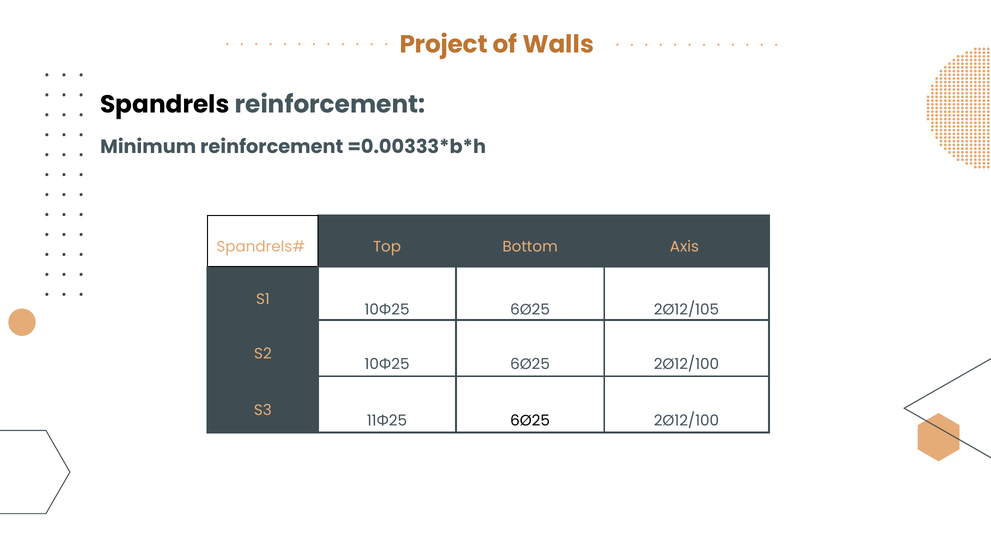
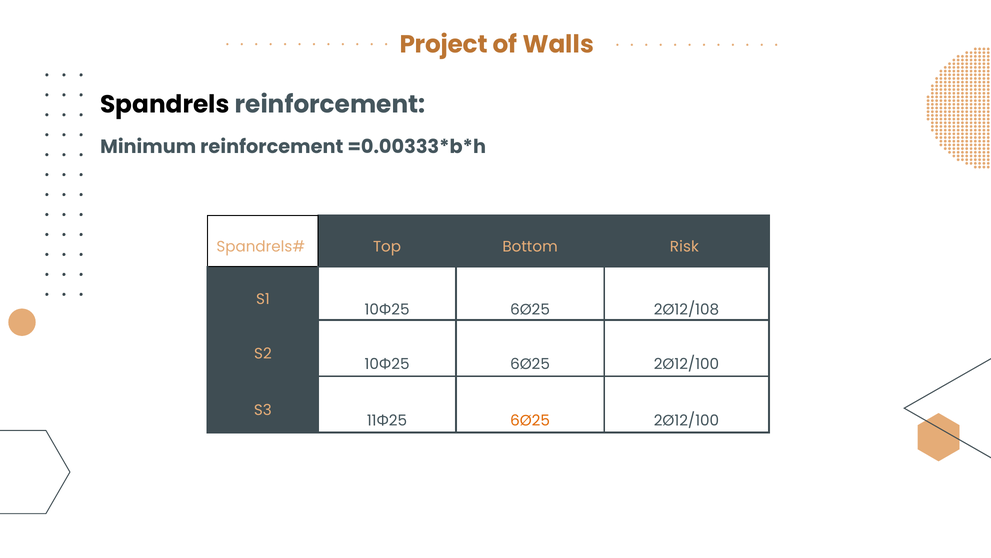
Axis: Axis -> Risk
2Ø12/105: 2Ø12/105 -> 2Ø12/108
6Ø25 at (530, 420) colour: black -> orange
